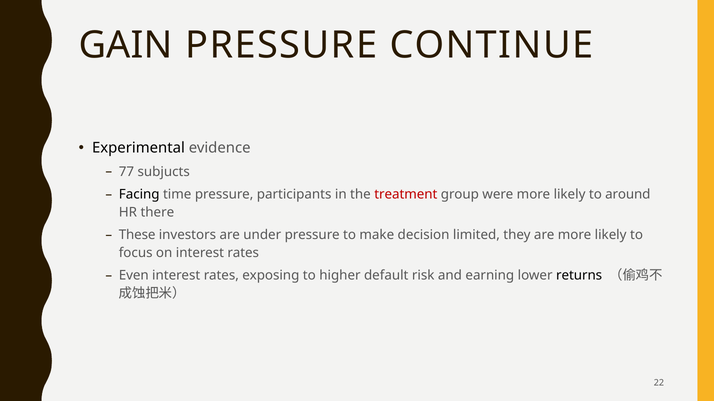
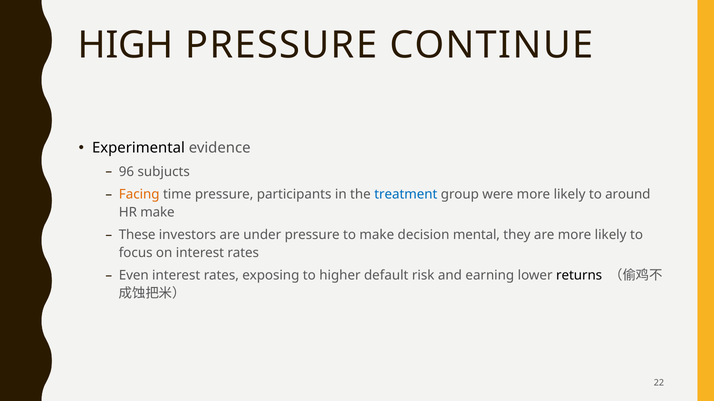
GAIN: GAIN -> HIGH
77: 77 -> 96
Facing colour: black -> orange
treatment colour: red -> blue
HR there: there -> make
limited: limited -> mental
